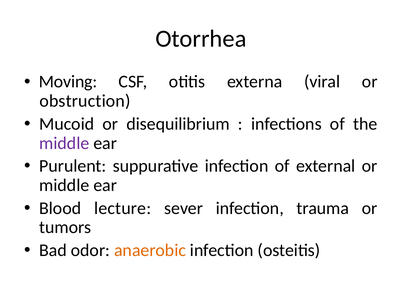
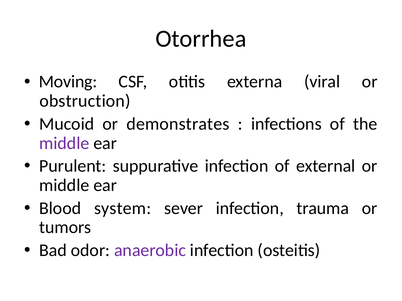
disequilibrium: disequilibrium -> demonstrates
lecture: lecture -> system
anaerobic colour: orange -> purple
